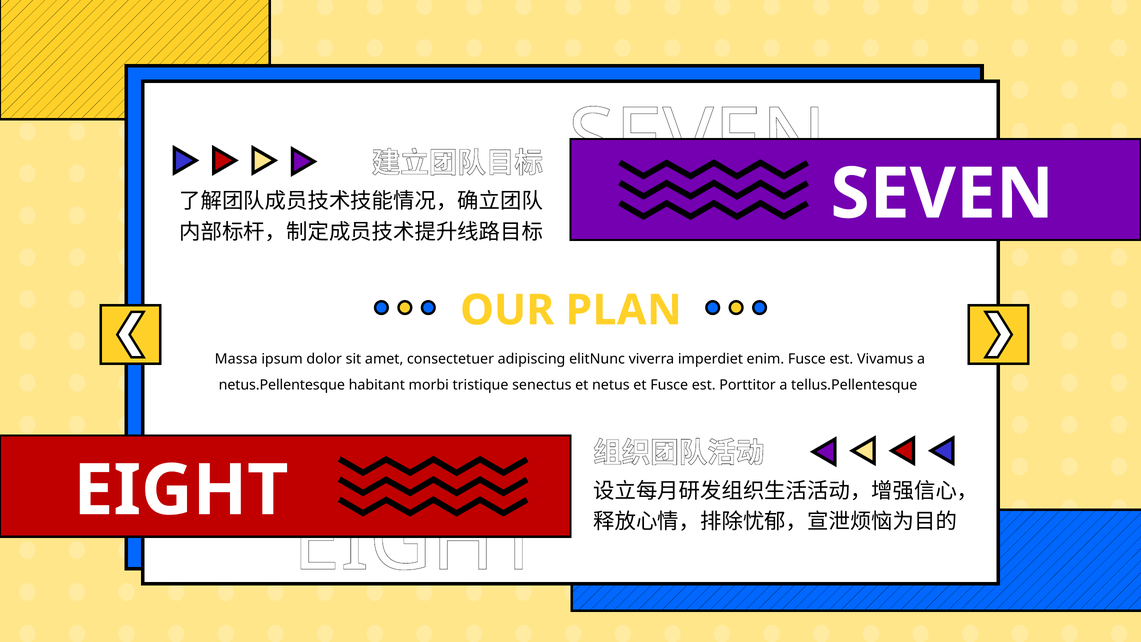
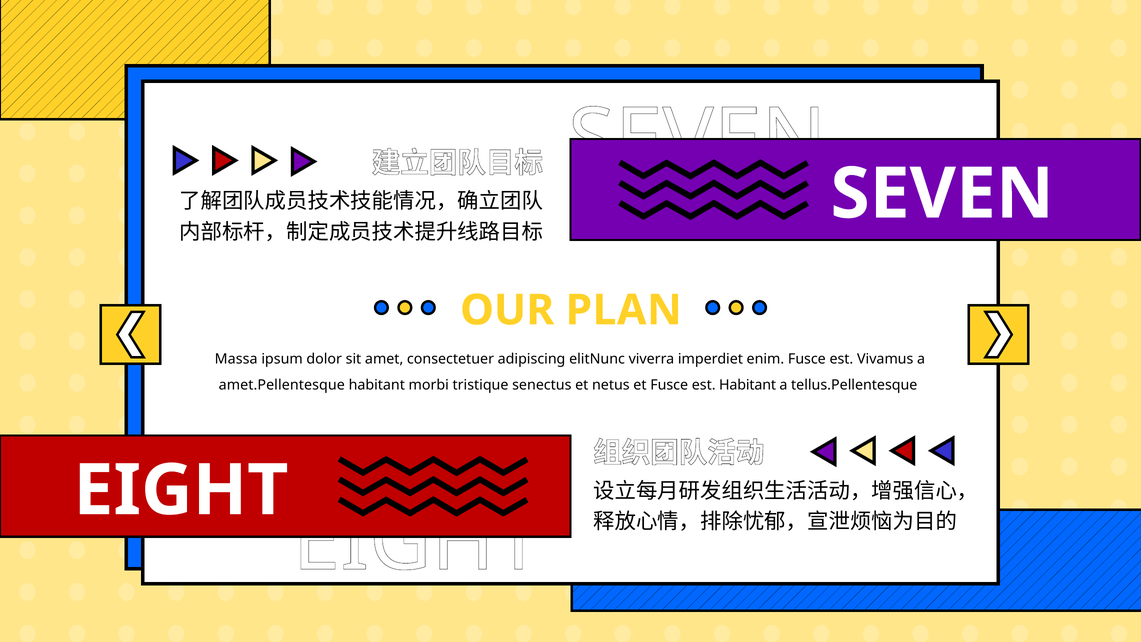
netus.Pellentesque: netus.Pellentesque -> amet.Pellentesque
est Porttitor: Porttitor -> Habitant
